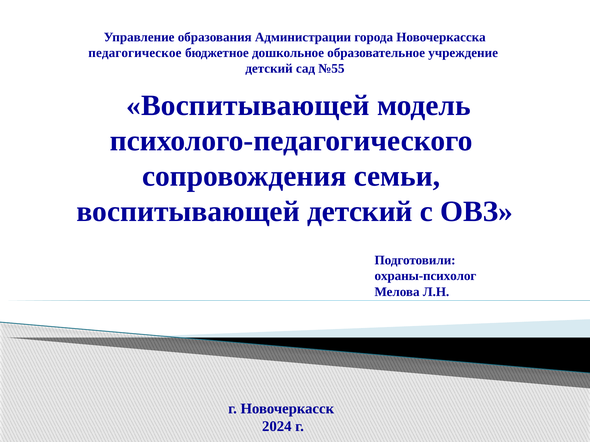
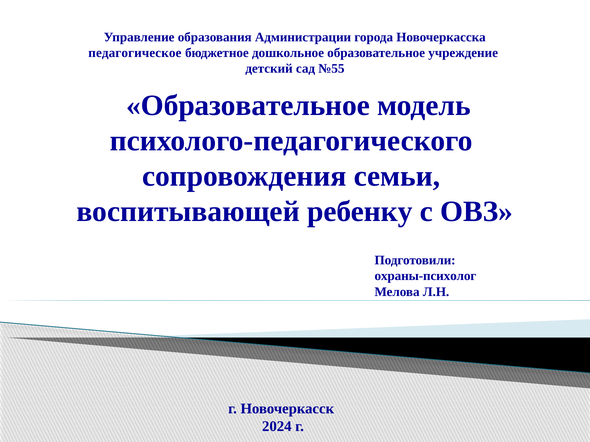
Воспитывающей at (248, 106): Воспитывающей -> Образовательное
воспитывающей детский: детский -> ребенку
